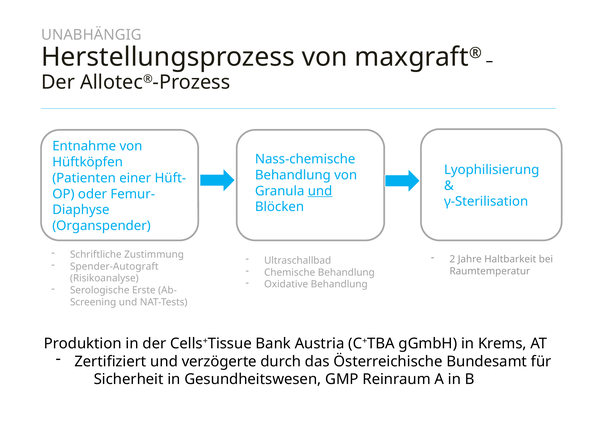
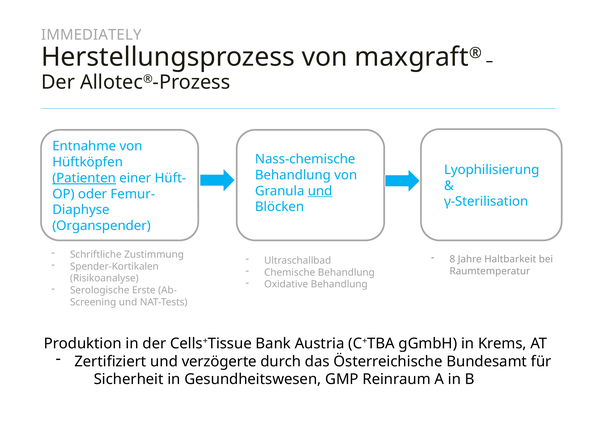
UNABHÄNGIG: UNABHÄNGIG -> IMMEDIATELY
Patienten underline: none -> present
2: 2 -> 8
Spender-Autograft: Spender-Autograft -> Spender-Kortikalen
